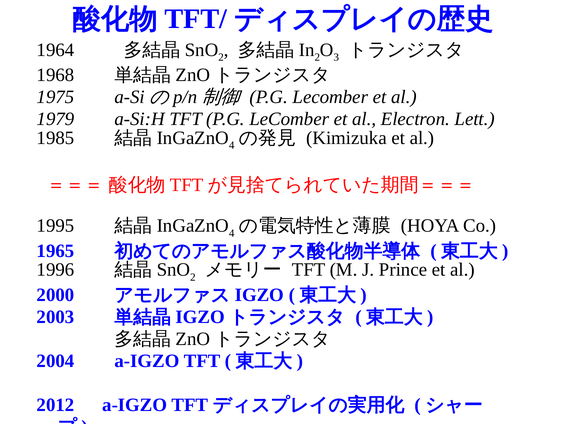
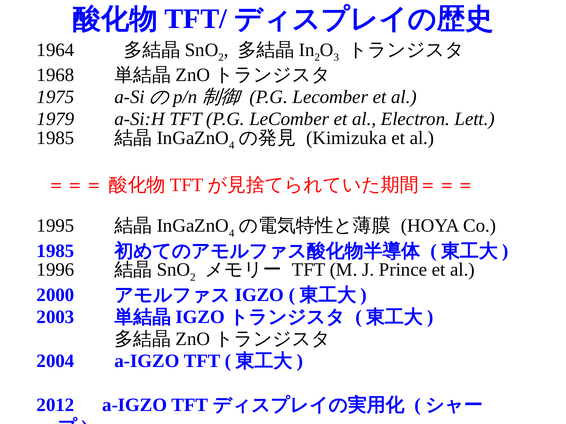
1965 at (55, 251): 1965 -> 1985
